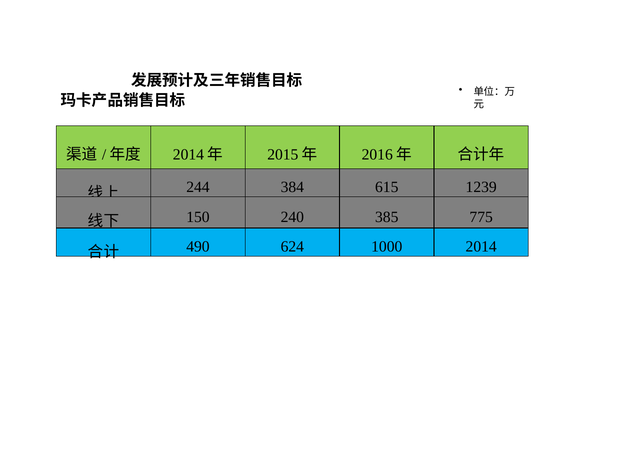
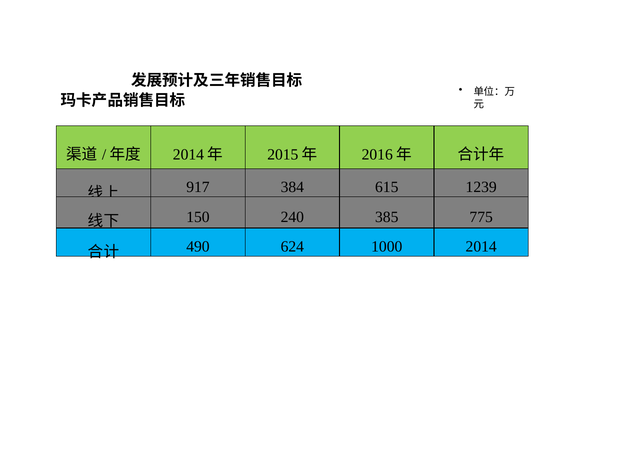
244: 244 -> 917
